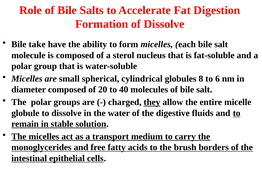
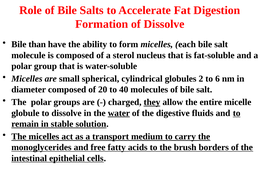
take: take -> than
8: 8 -> 2
water underline: none -> present
